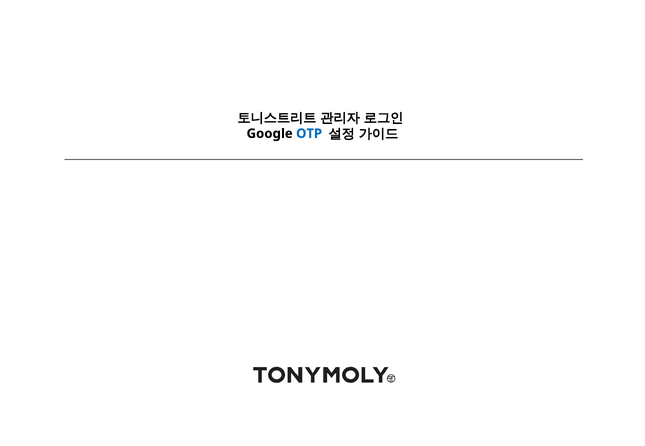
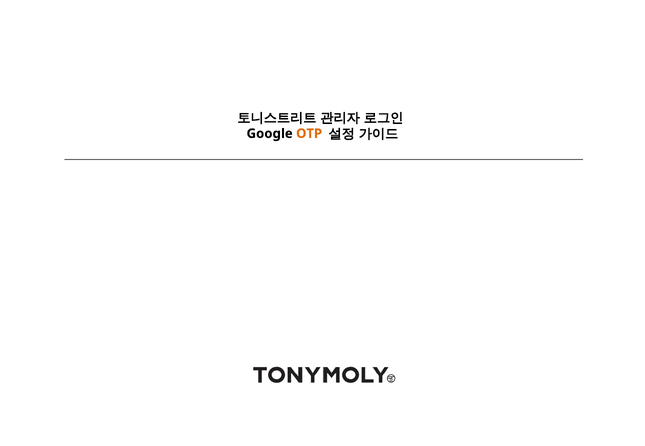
OTP colour: blue -> orange
